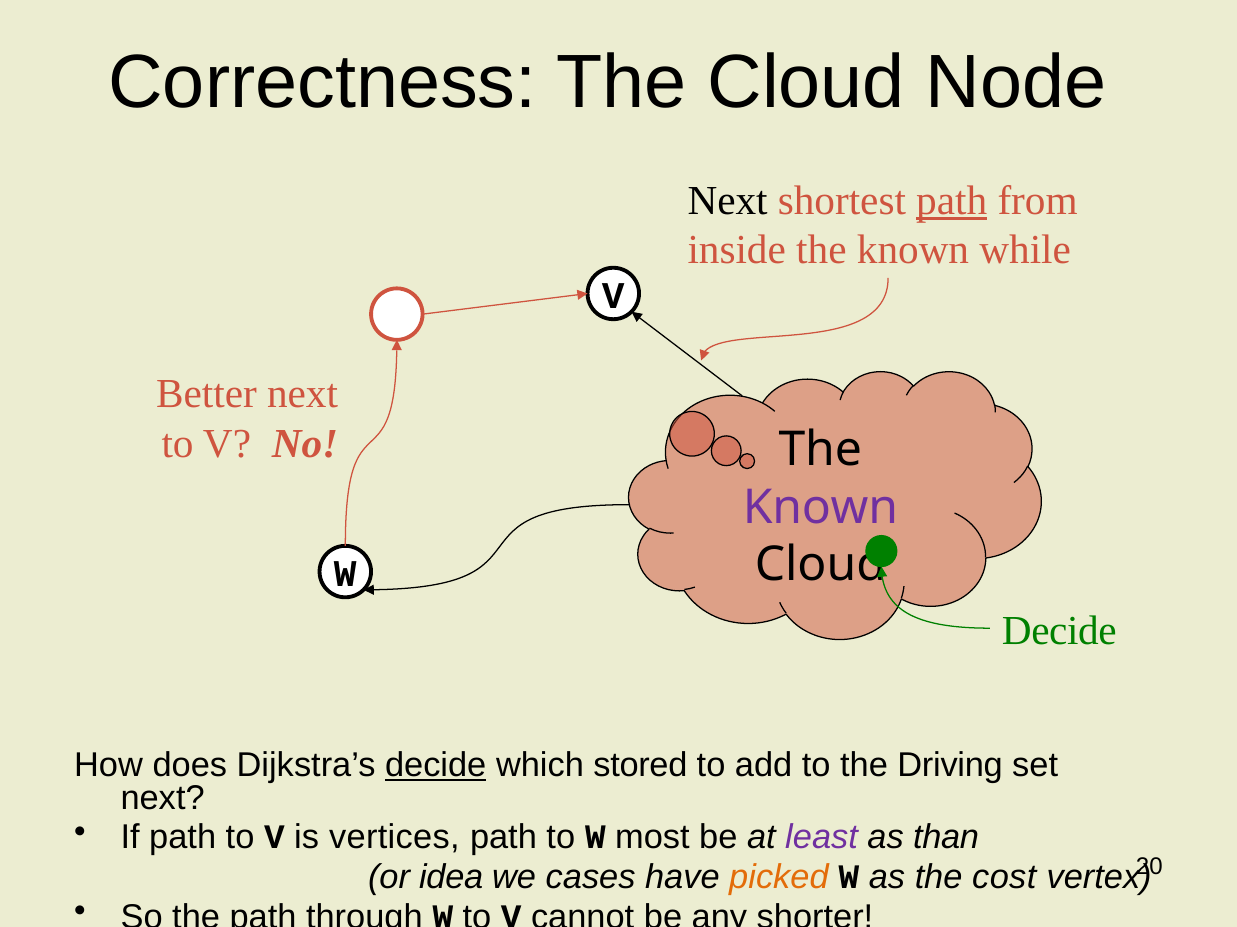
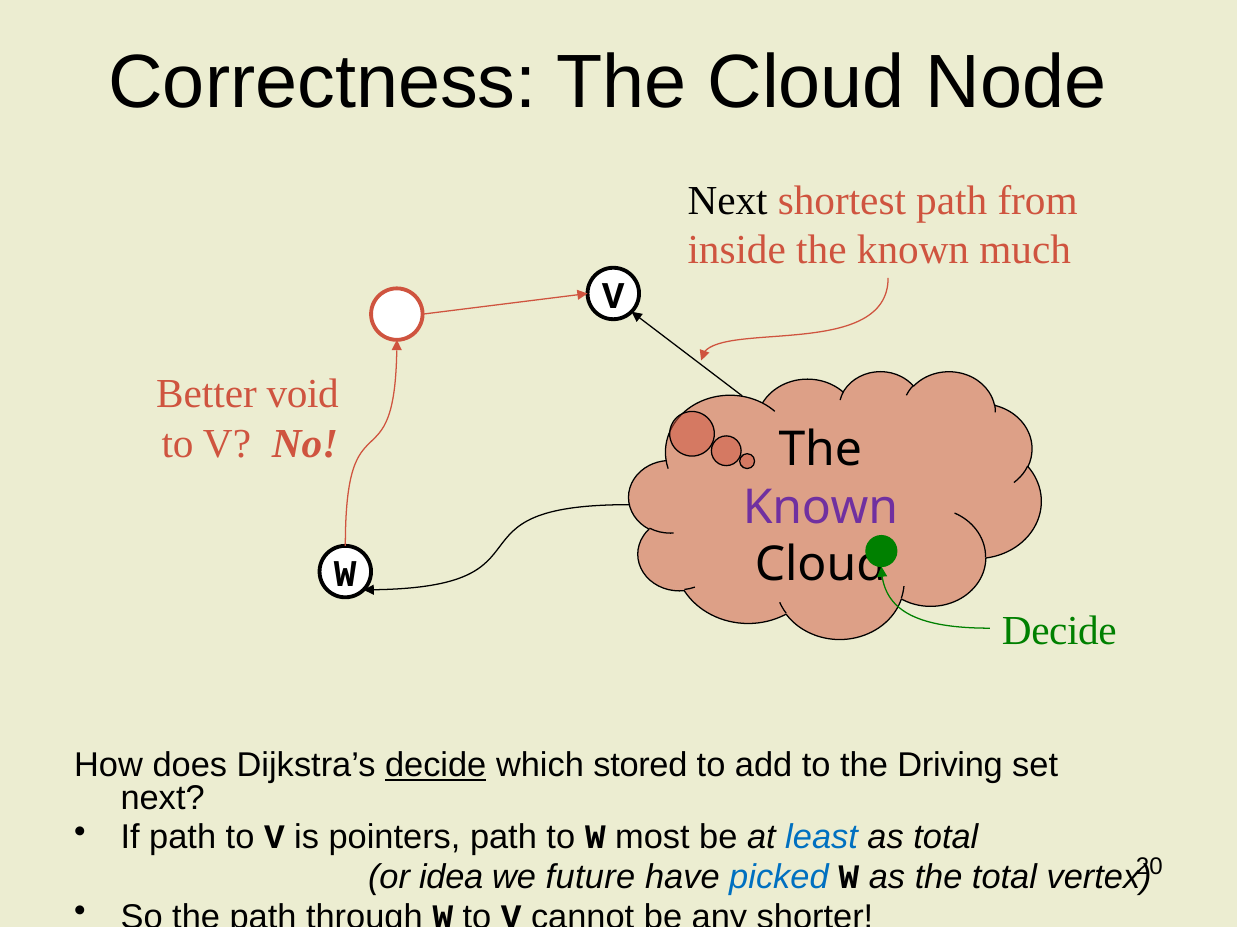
path at (952, 201) underline: present -> none
while: while -> much
Better next: next -> void
vertices: vertices -> pointers
least colour: purple -> blue
as than: than -> total
cases: cases -> future
picked colour: orange -> blue
the cost: cost -> total
